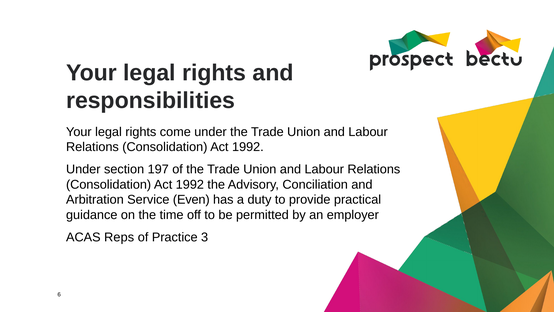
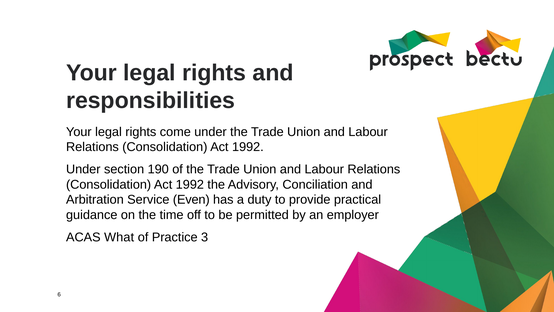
197: 197 -> 190
Reps: Reps -> What
